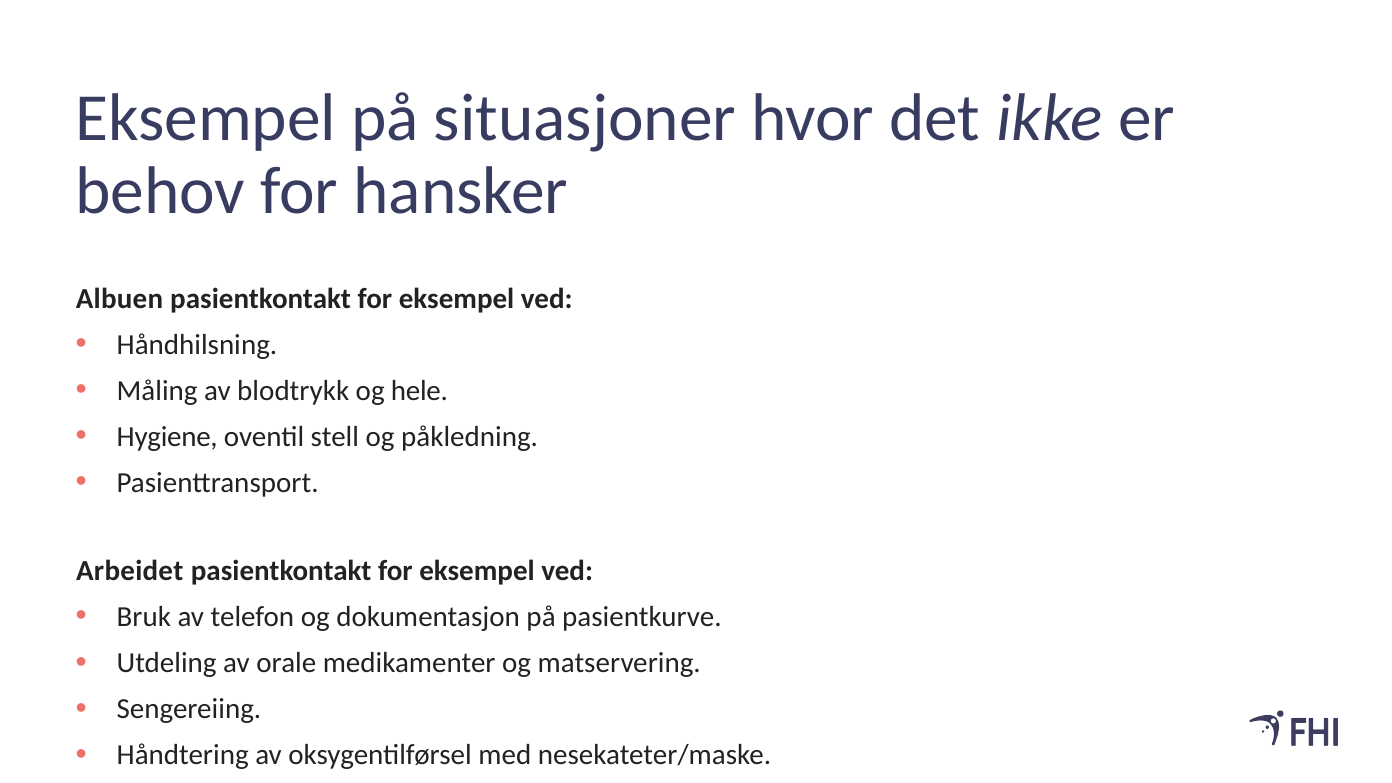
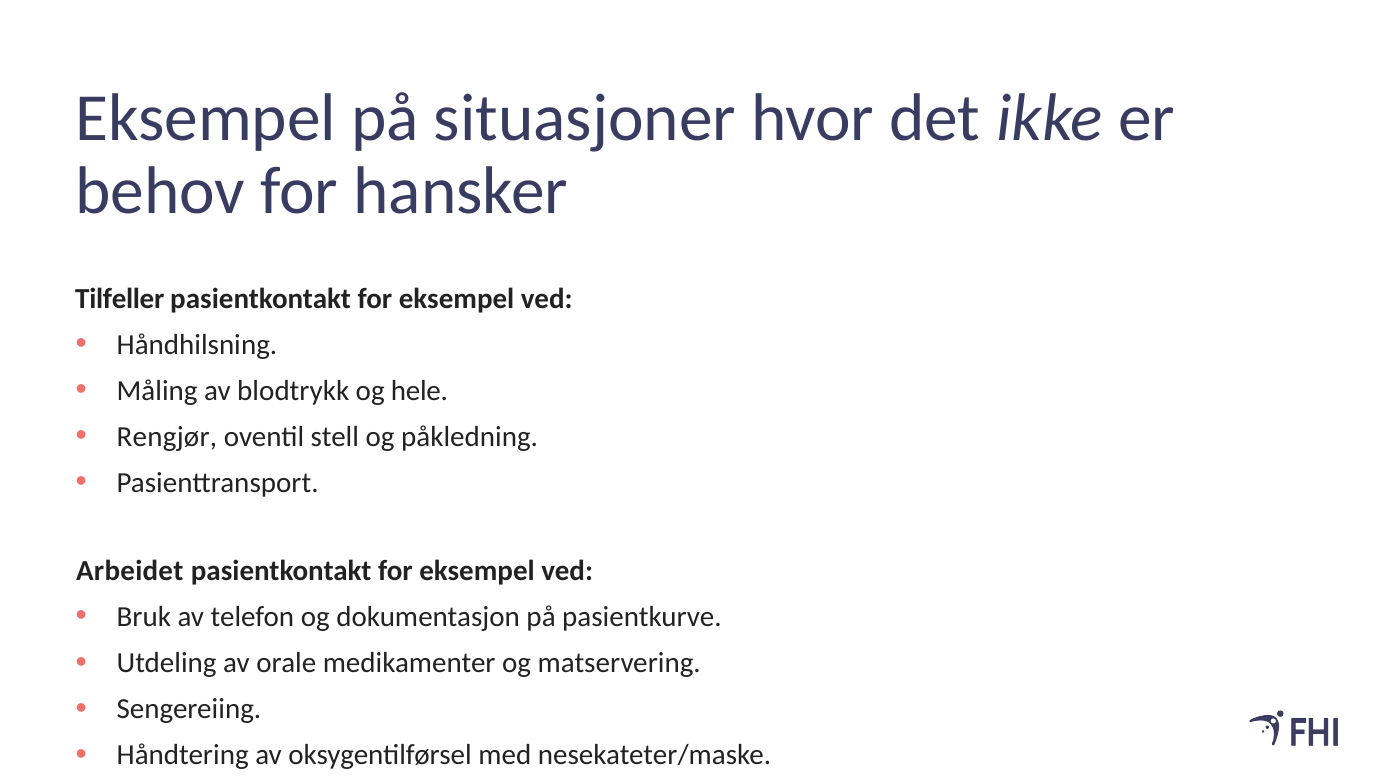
Albuen: Albuen -> Tilfeller
Hygiene: Hygiene -> Rengjør
